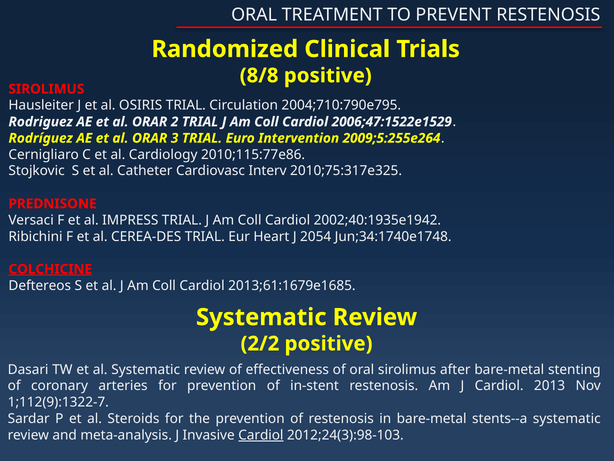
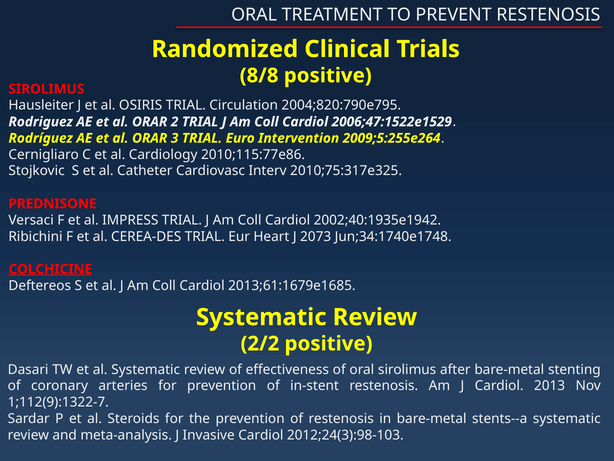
2004;710:790e795: 2004;710:790e795 -> 2004;820:790e795
2054: 2054 -> 2073
Cardiol at (261, 435) underline: present -> none
